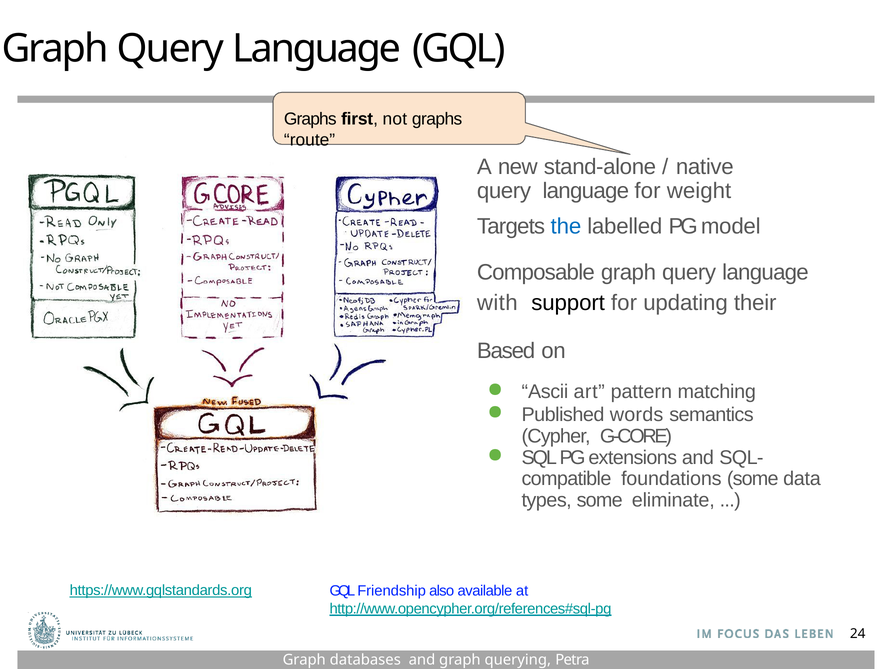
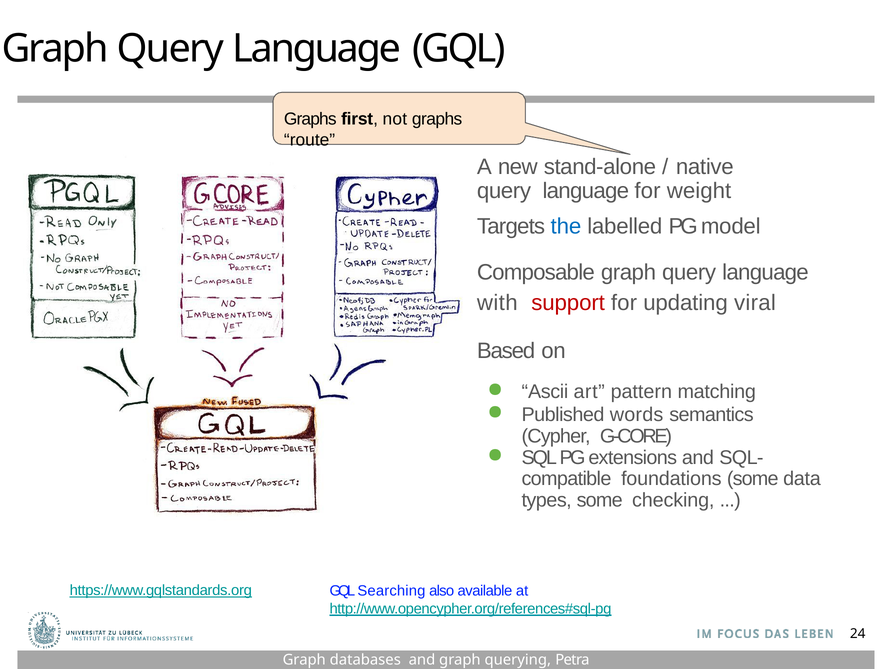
support colour: black -> red
their: their -> viral
eliminate: eliminate -> checking
Friendship: Friendship -> Searching
